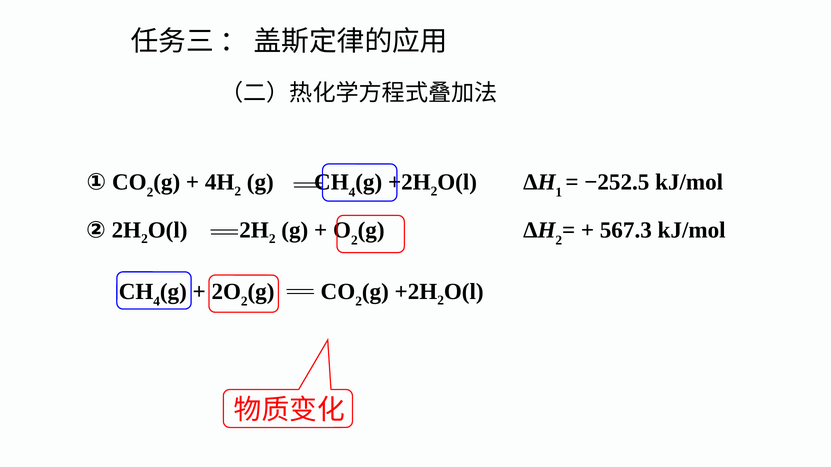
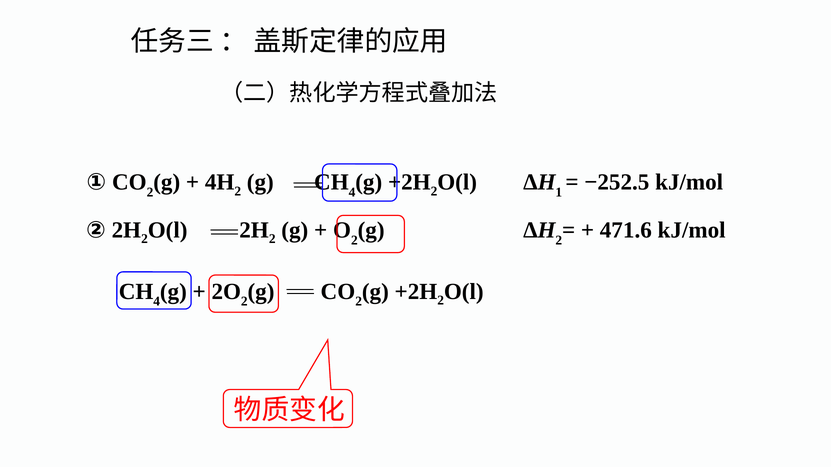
567.3: 567.3 -> 471.6
